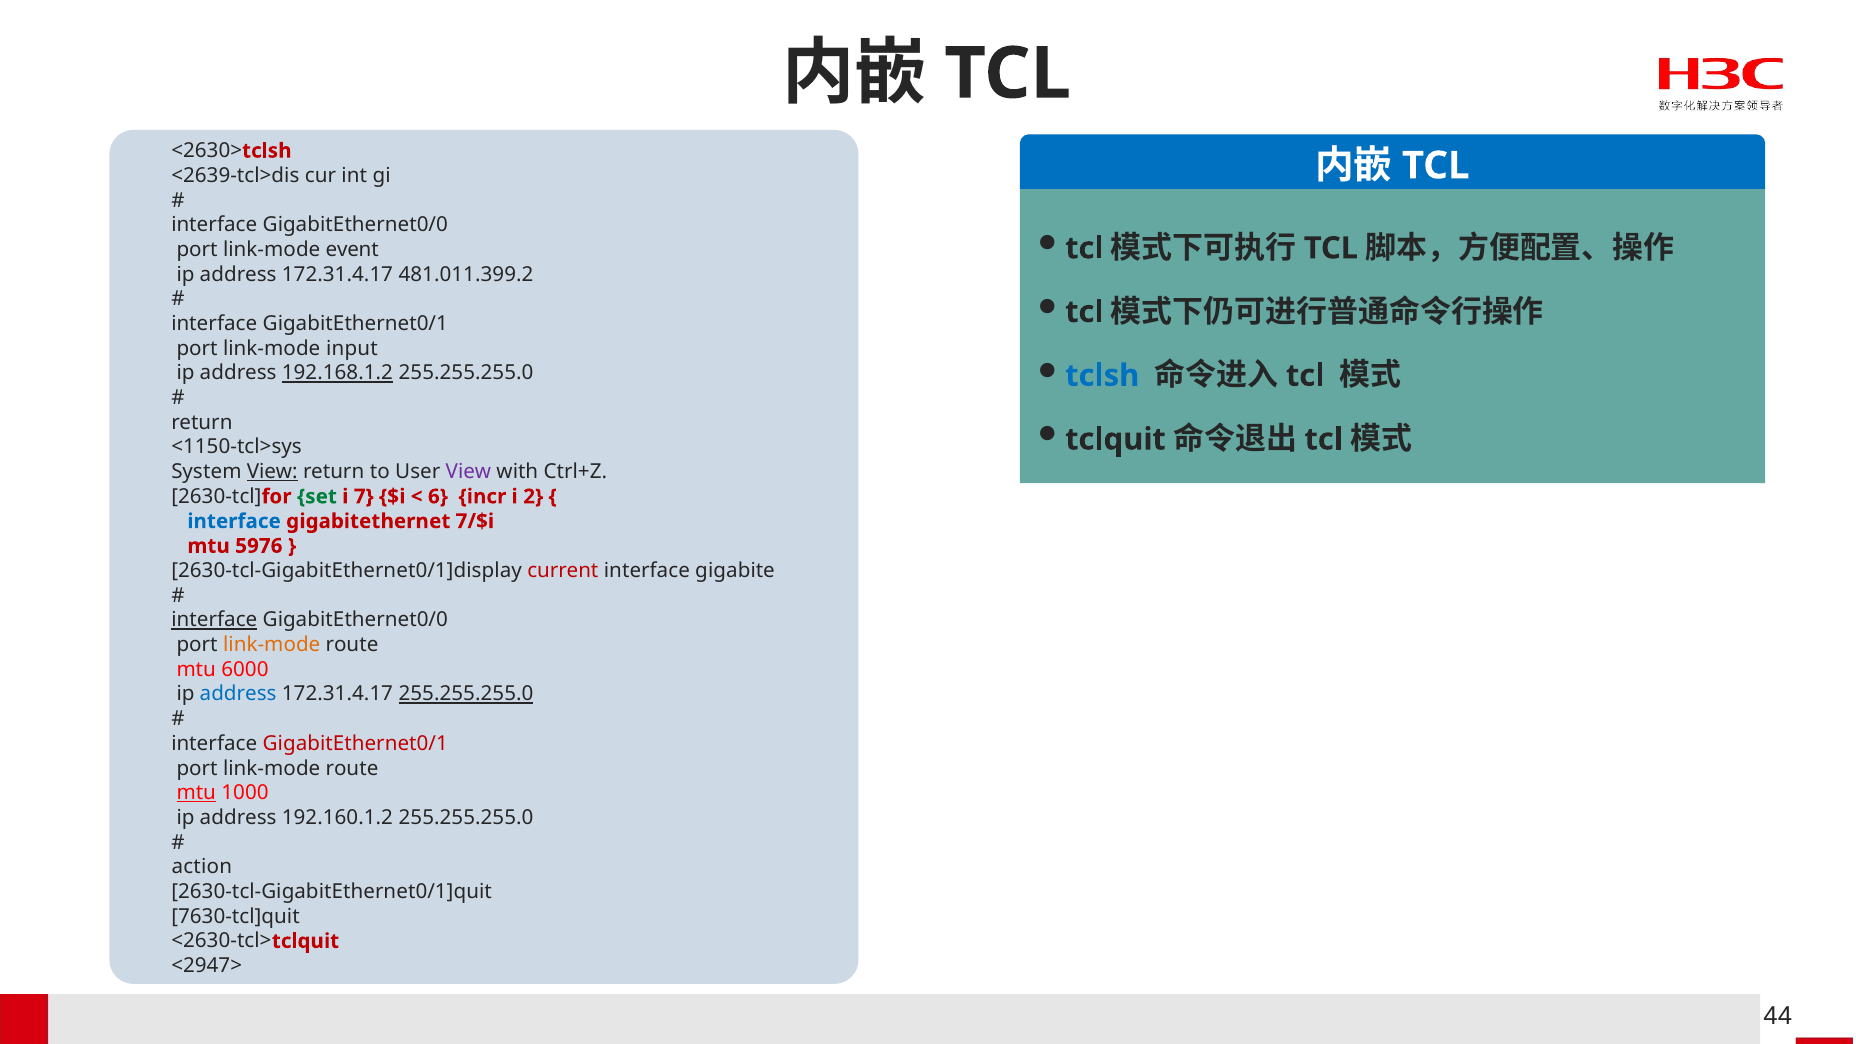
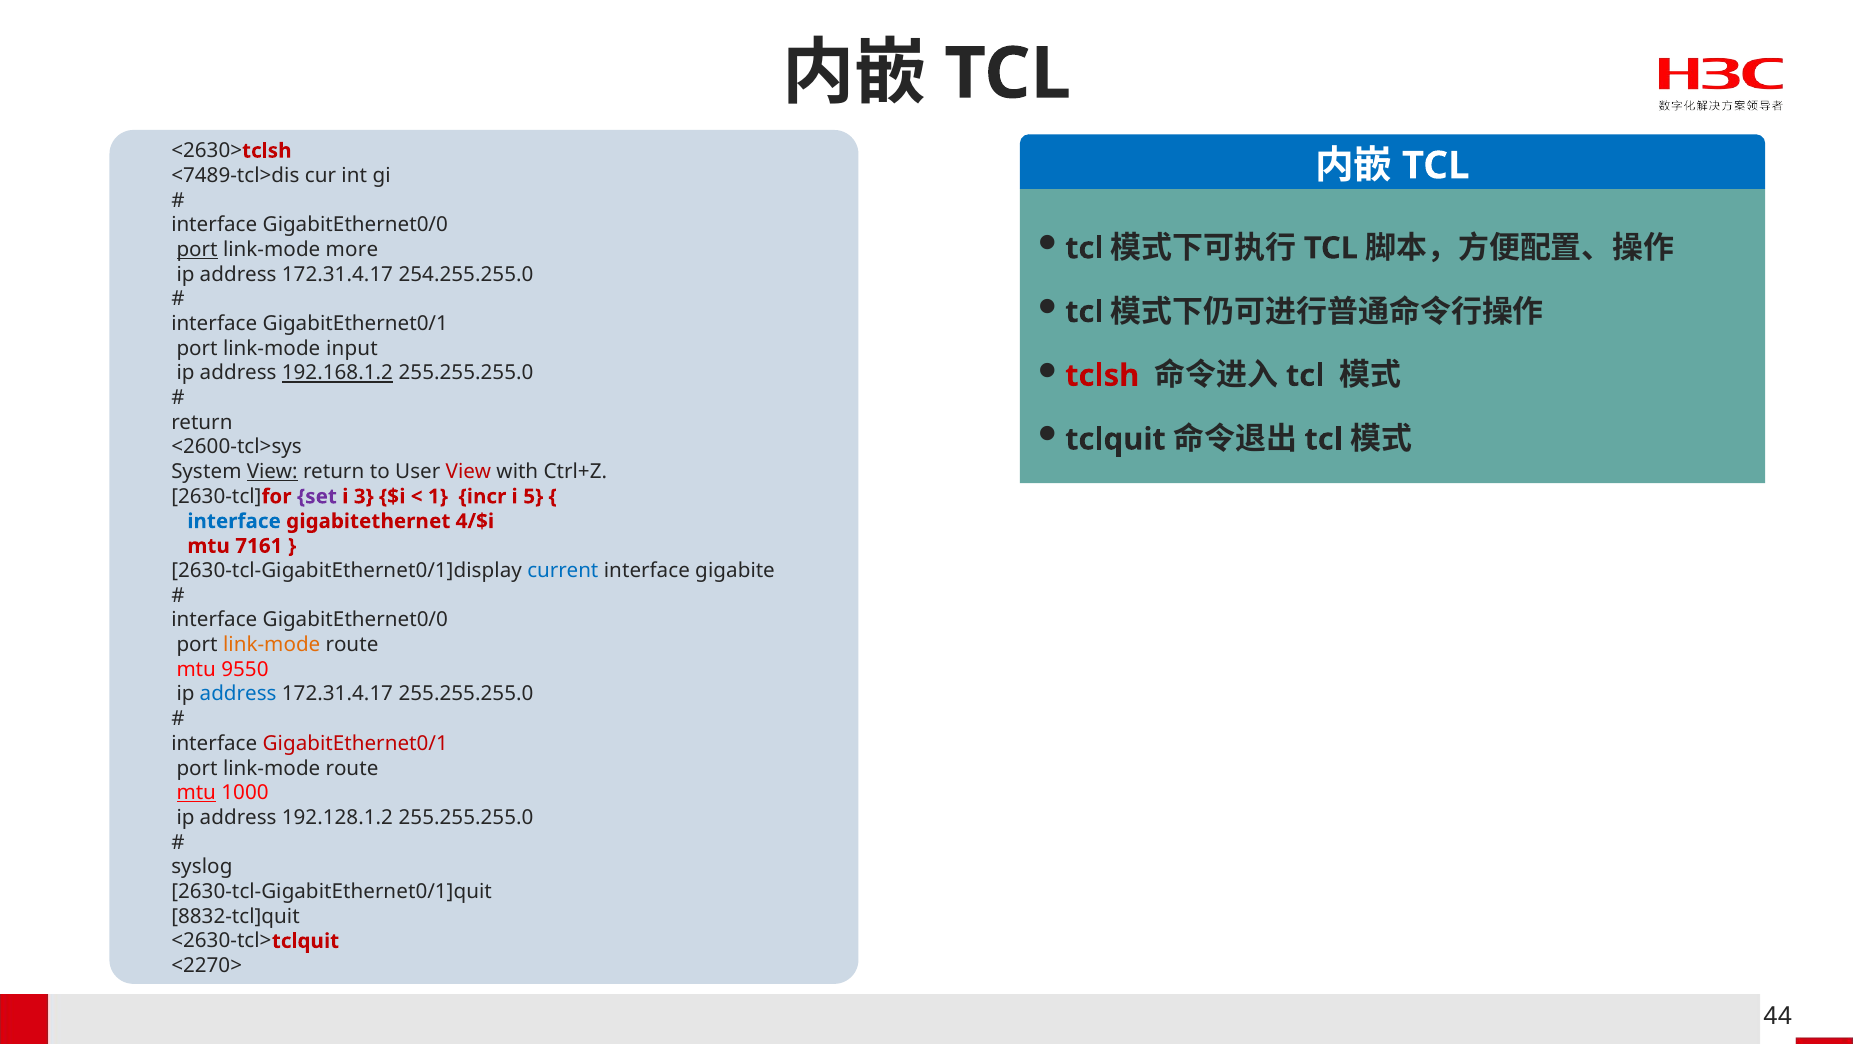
<2639-tcl>dis: <2639-tcl>dis -> <7489-tcl>dis
port at (197, 250) underline: none -> present
event: event -> more
481.011.399.2: 481.011.399.2 -> 254.255.255.0
tclsh colour: blue -> red
<1150-tcl>sys: <1150-tcl>sys -> <2600-tcl>sys
View at (468, 472) colour: purple -> red
set colour: green -> purple
7: 7 -> 3
6: 6 -> 1
2: 2 -> 5
7/$i: 7/$i -> 4/$i
5976: 5976 -> 7161
current colour: red -> blue
interface at (214, 620) underline: present -> none
6000: 6000 -> 9550
255.255.255.0 at (466, 694) underline: present -> none
192.160.1.2: 192.160.1.2 -> 192.128.1.2
action: action -> syslog
7630-tcl]quit: 7630-tcl]quit -> 8832-tcl]quit
<2947>: <2947> -> <2270>
